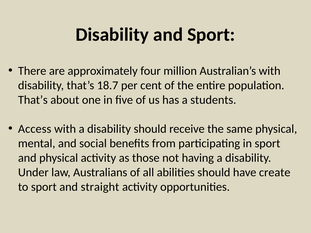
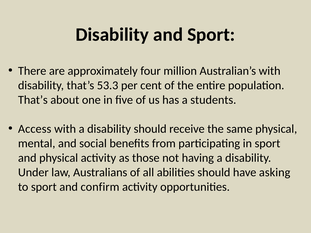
18.7: 18.7 -> 53.3
create: create -> asking
straight: straight -> confirm
